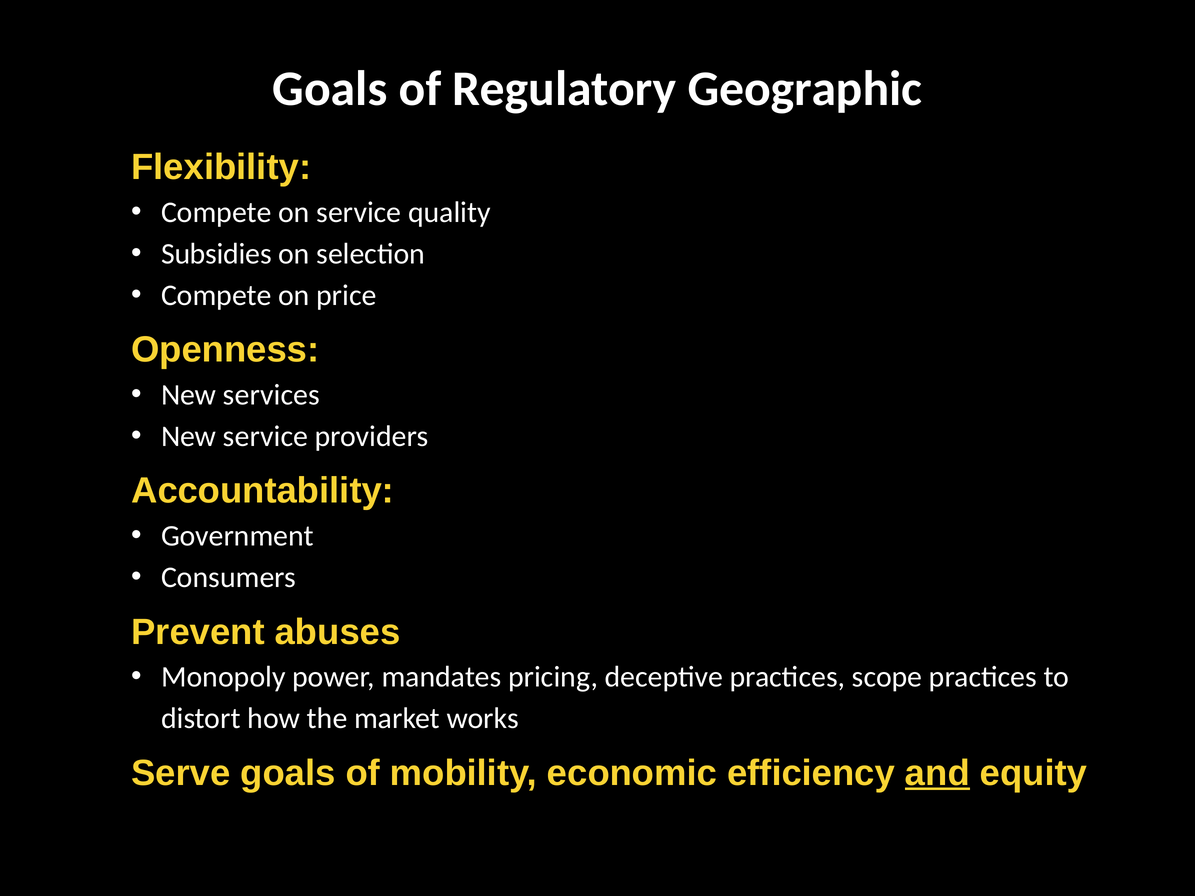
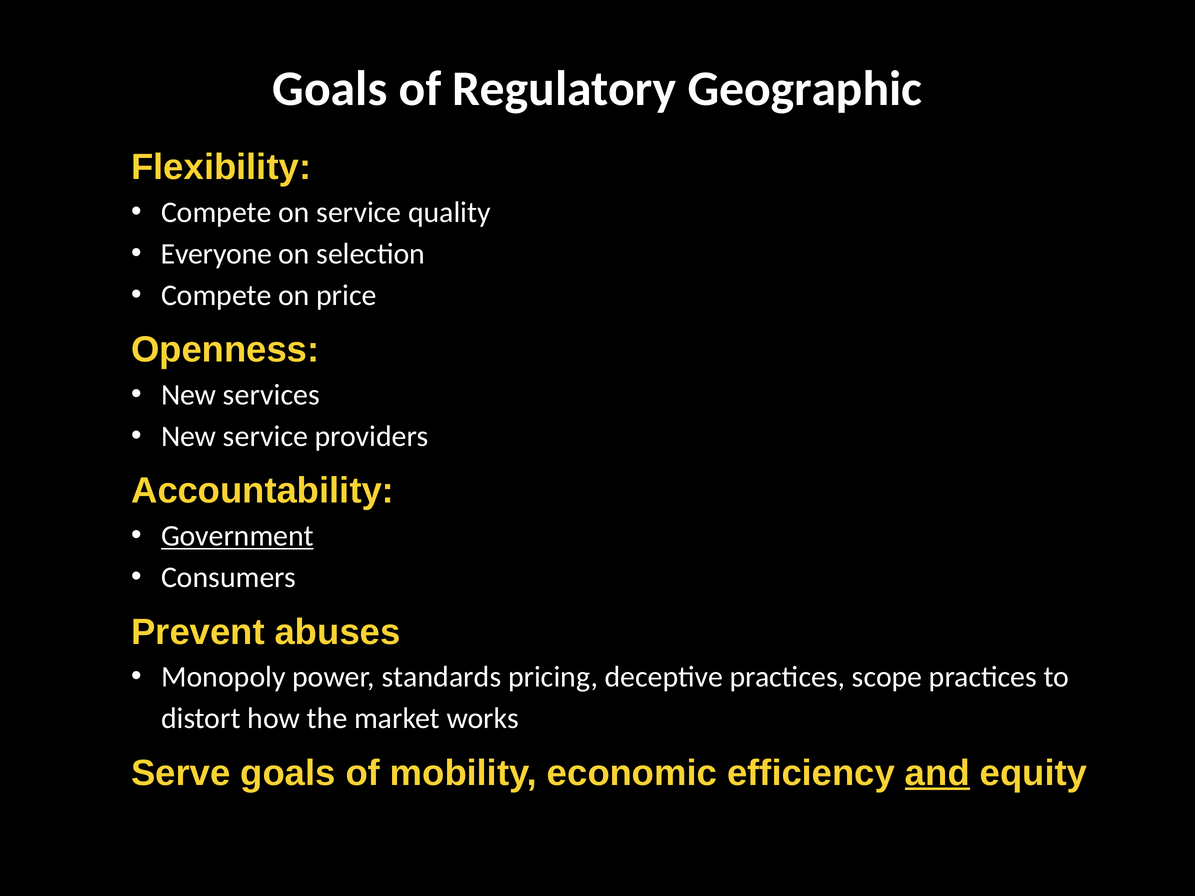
Subsidies: Subsidies -> Everyone
Government underline: none -> present
mandates: mandates -> standards
